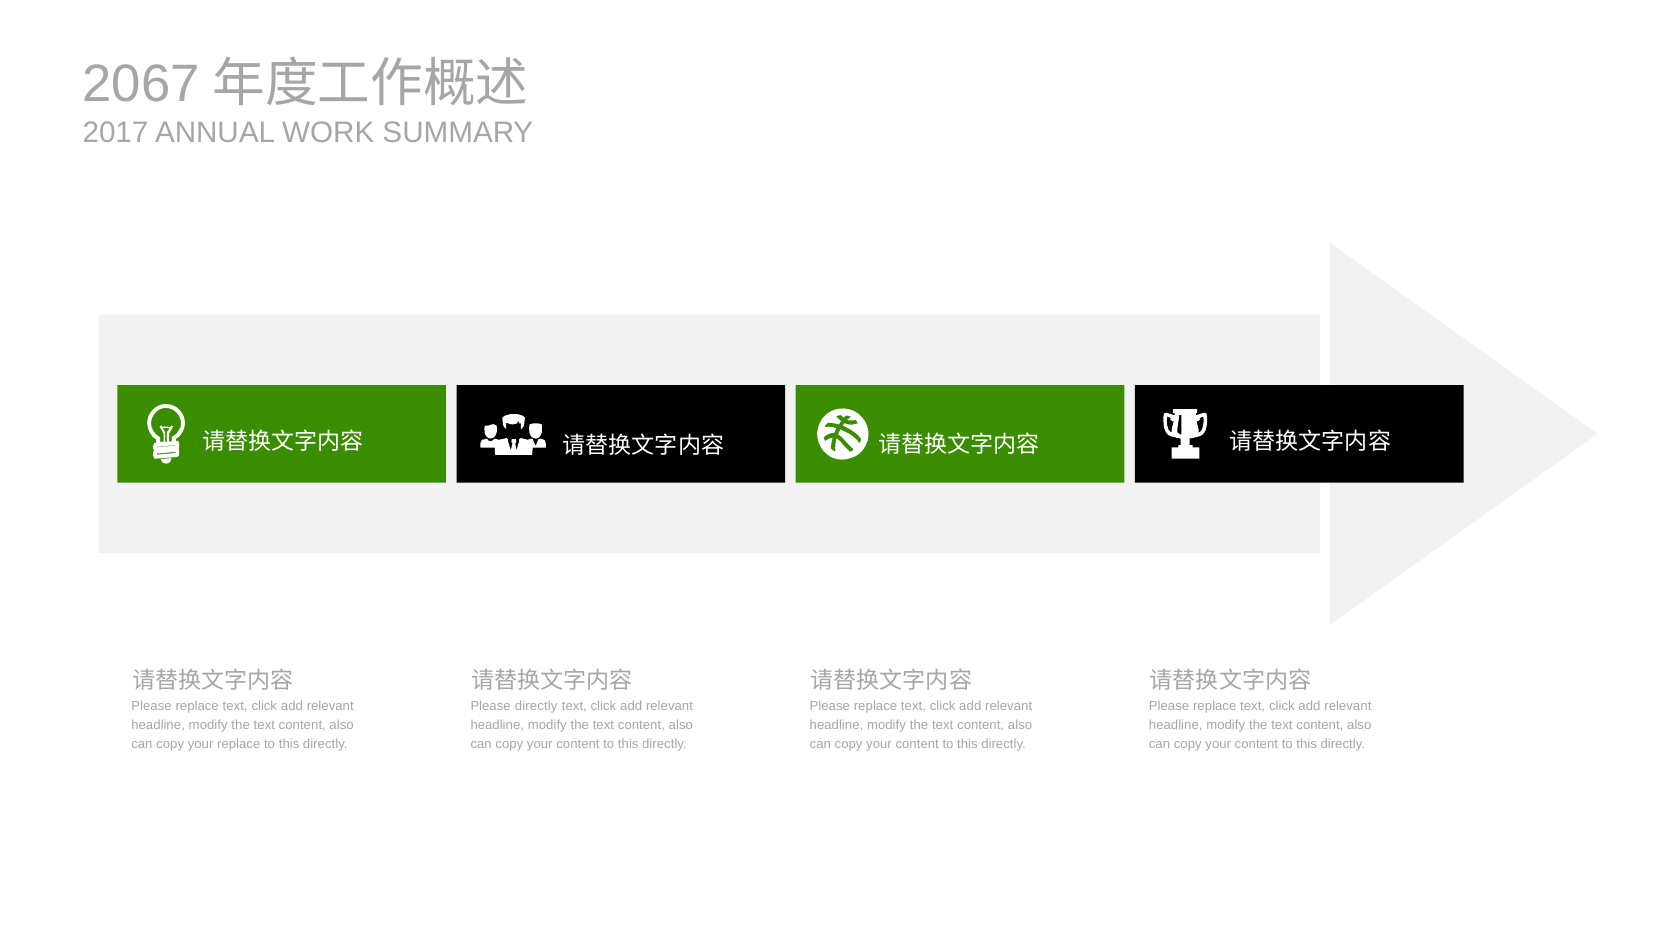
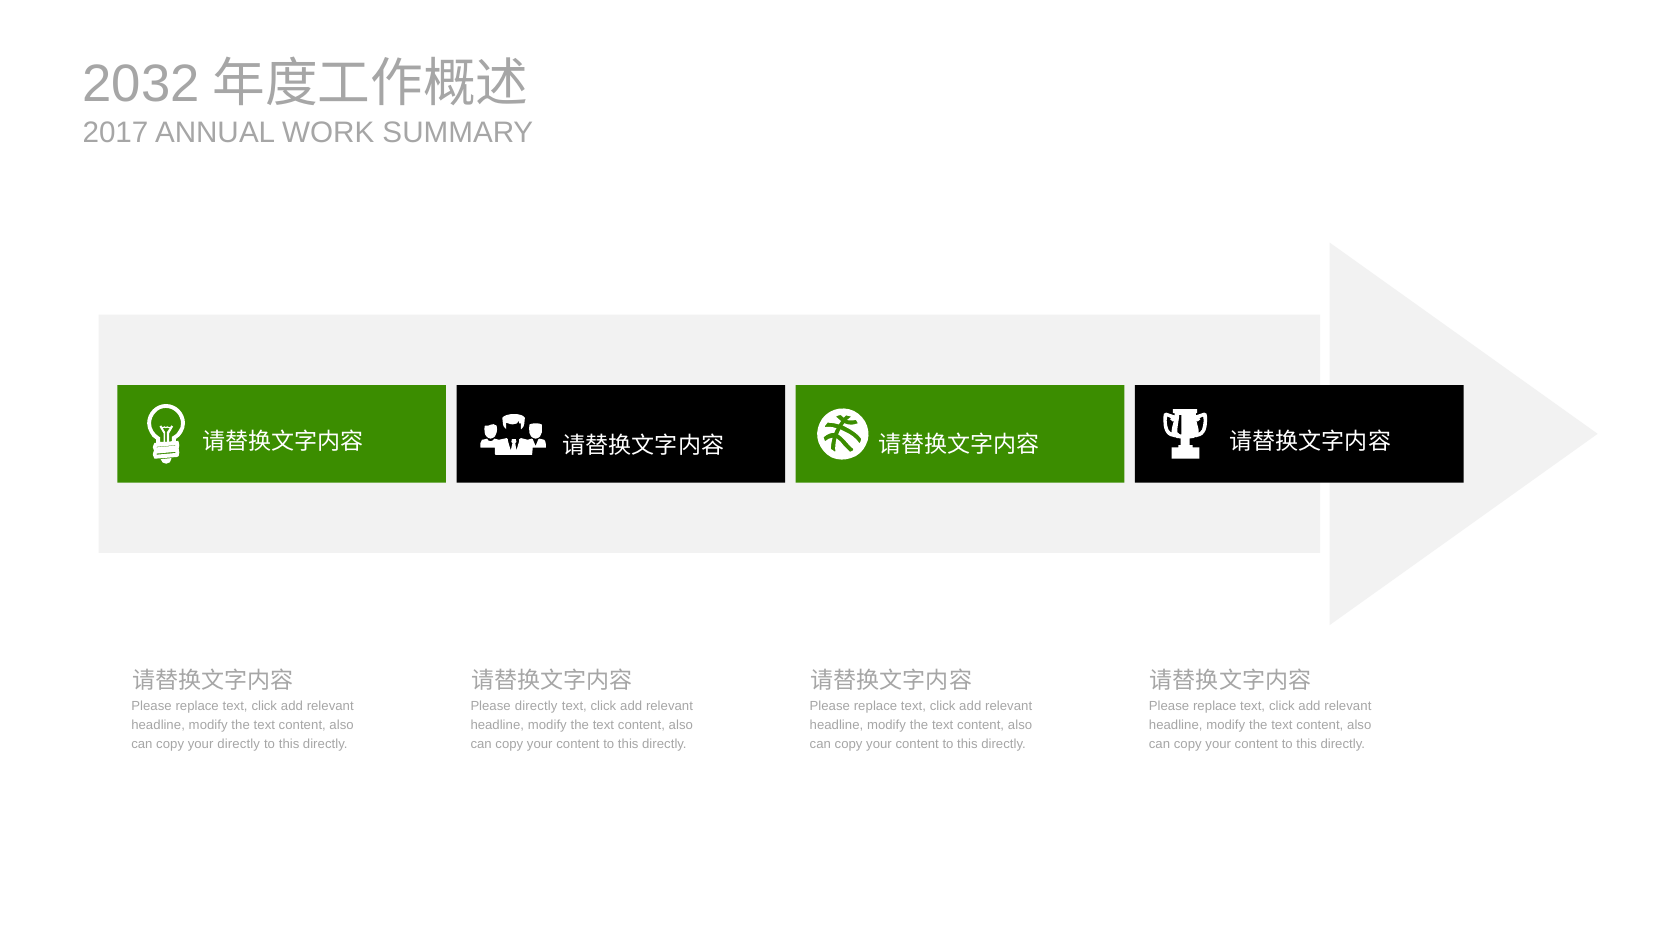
2067: 2067 -> 2032
your replace: replace -> directly
